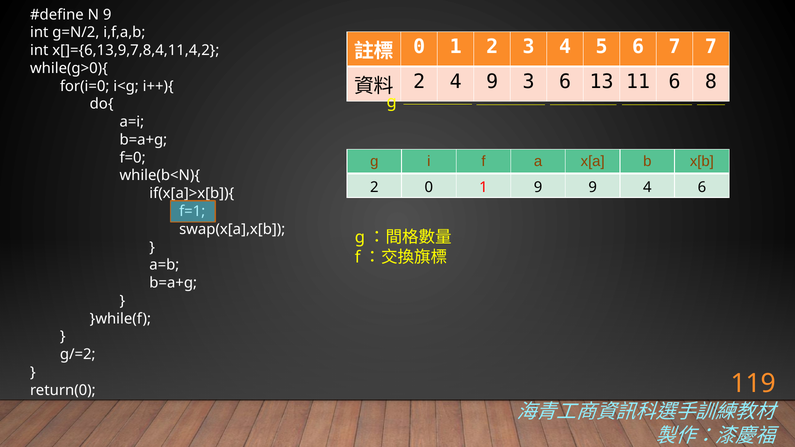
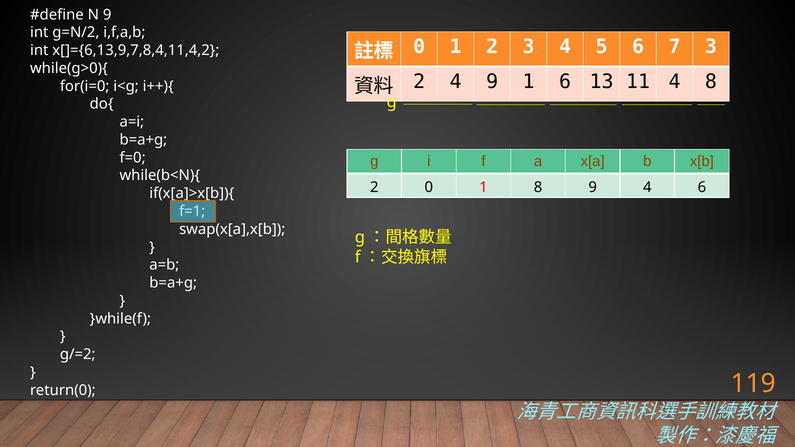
7 7: 7 -> 3
9 3: 3 -> 1
11 6: 6 -> 4
1 9: 9 -> 8
